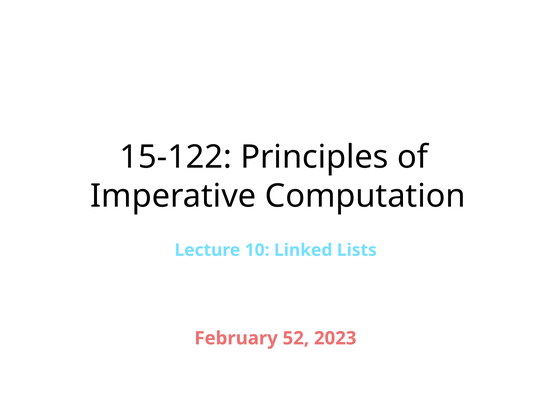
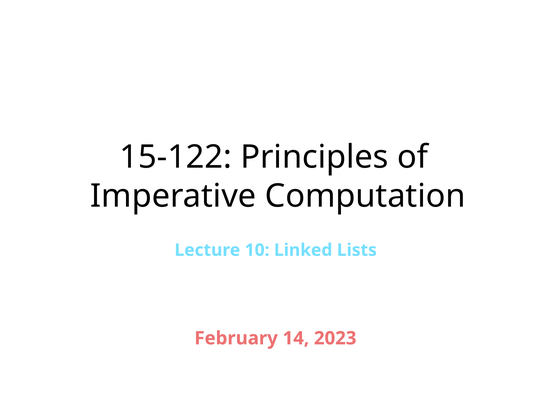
52: 52 -> 14
